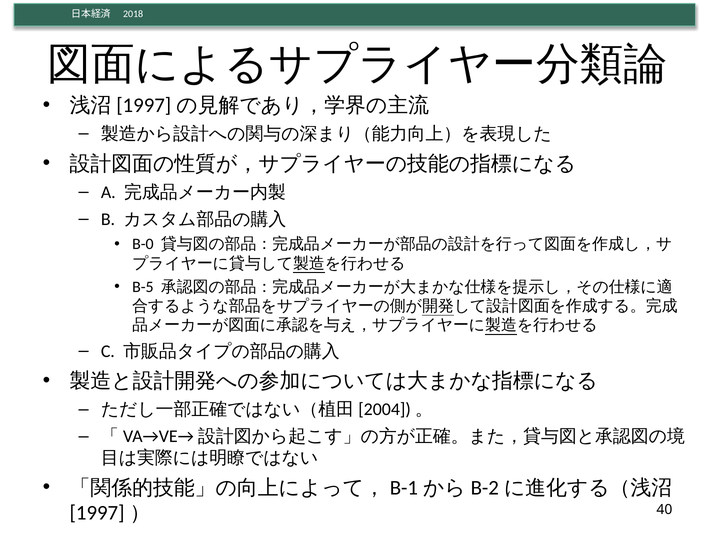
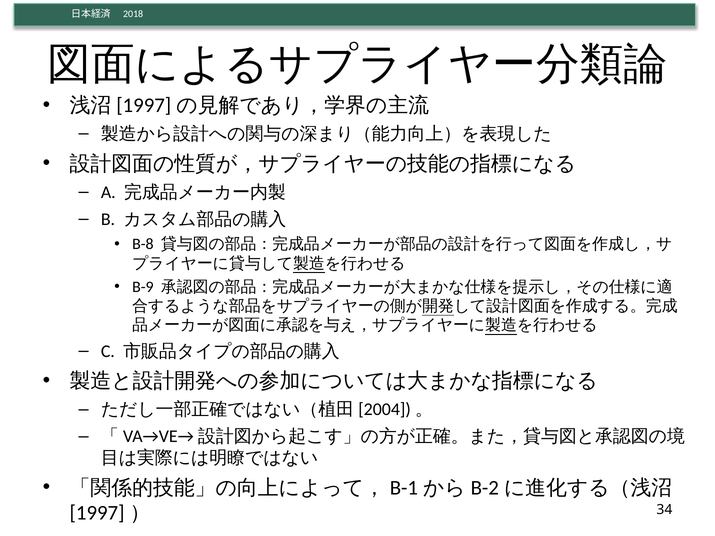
B-0: B-0 -> B-8
B-5: B-5 -> B-9
40: 40 -> 34
